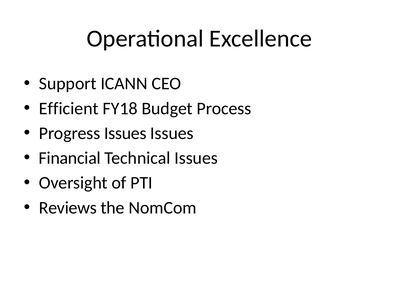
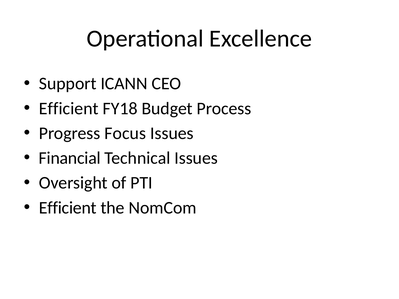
Progress Issues: Issues -> Focus
Reviews at (68, 208): Reviews -> Efficient
